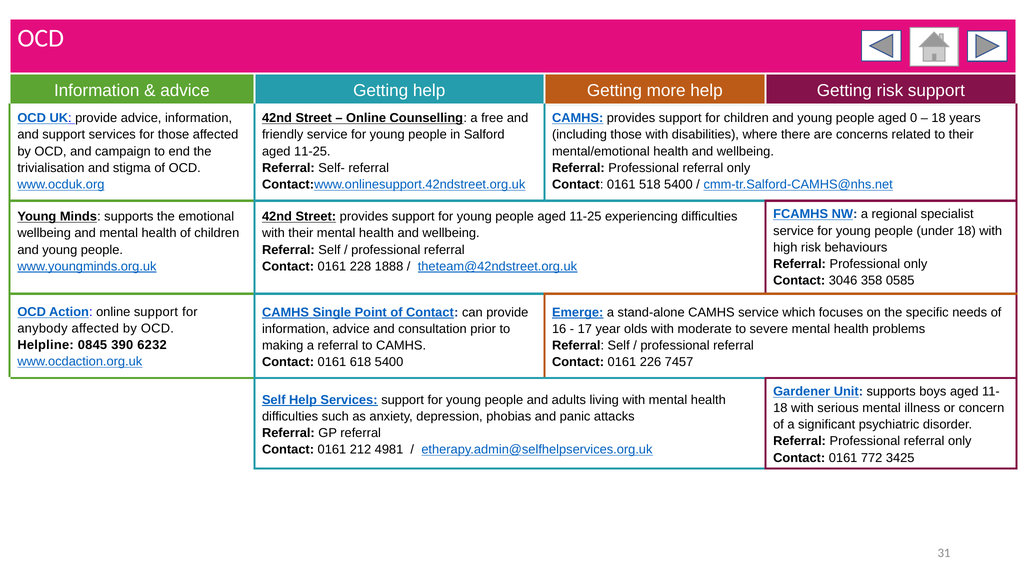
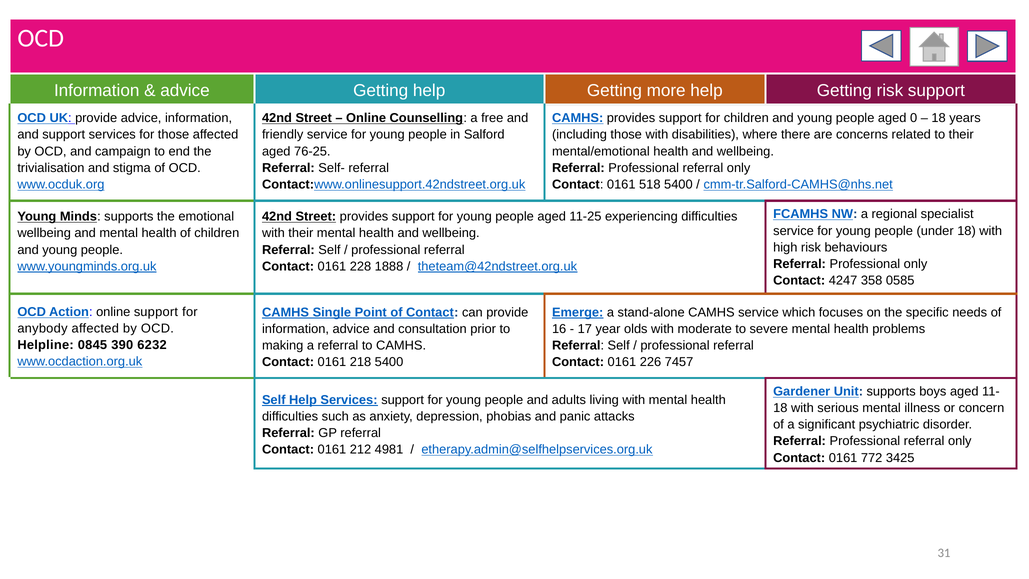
11-25 at (312, 151): 11-25 -> 76-25
3046: 3046 -> 4247
618: 618 -> 218
